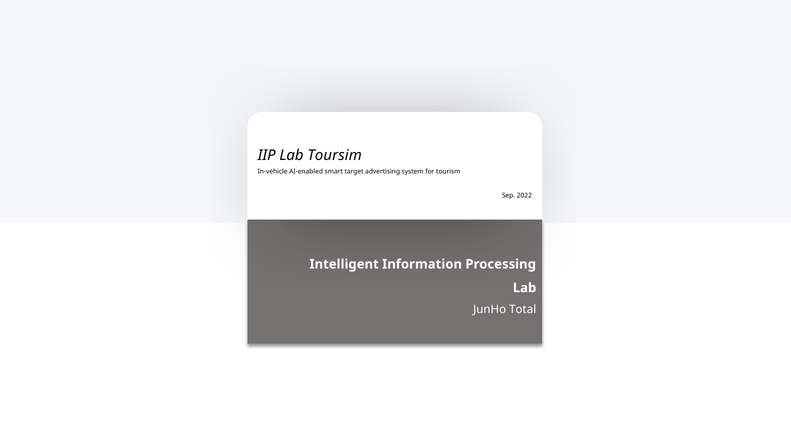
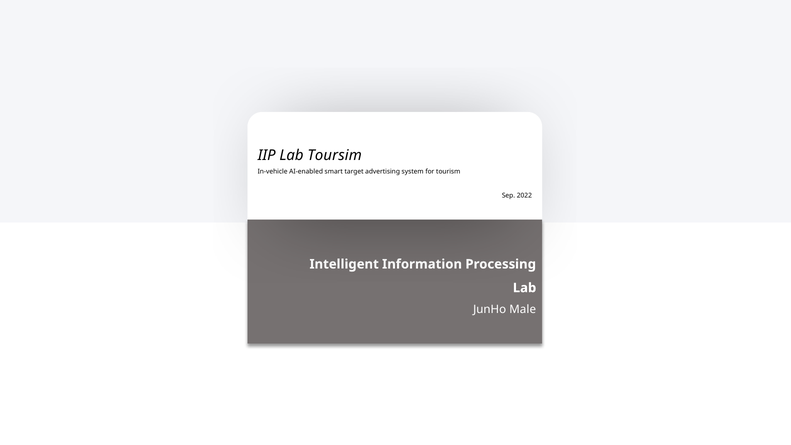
Total: Total -> Male
